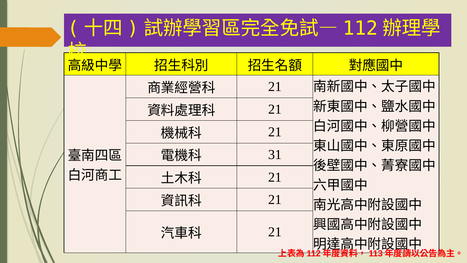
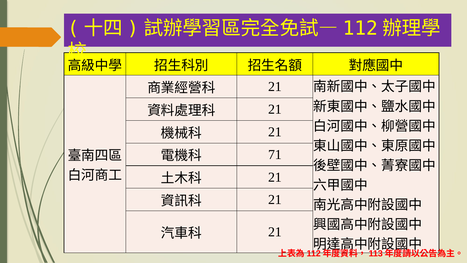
31: 31 -> 71
